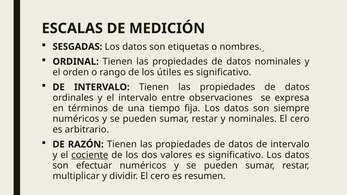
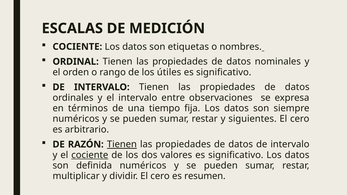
SESGADAS at (77, 47): SESGADAS -> COCIENTE
y nominales: nominales -> siguientes
Tienen at (122, 145) underline: none -> present
efectuar: efectuar -> definida
